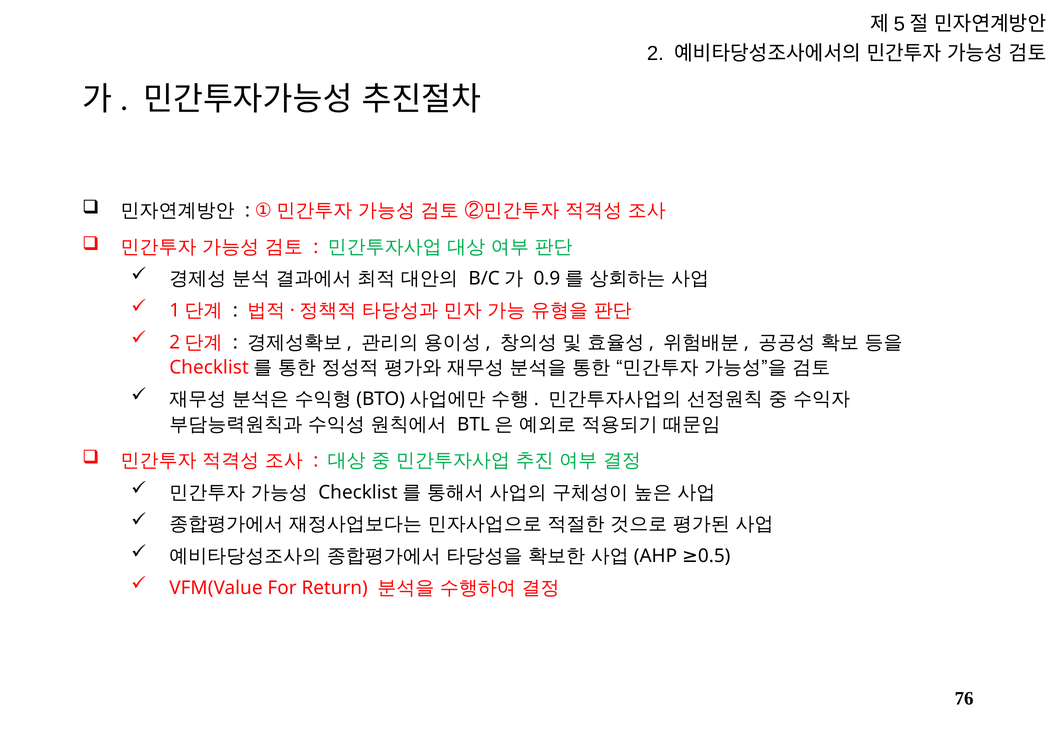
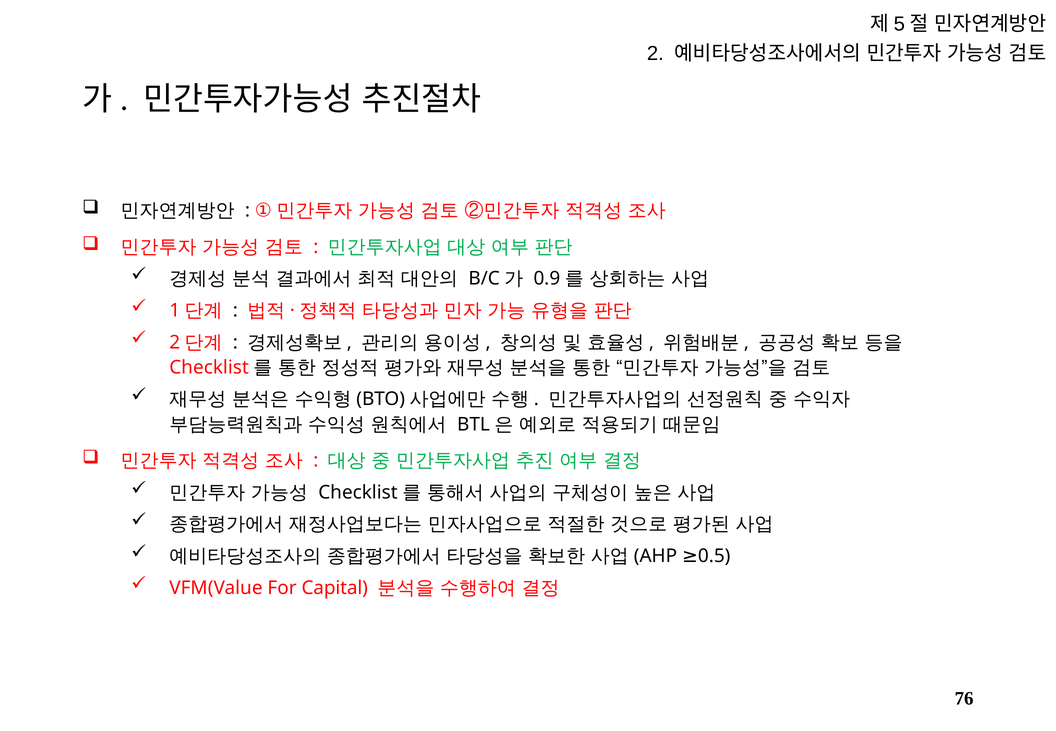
Return: Return -> Capital
